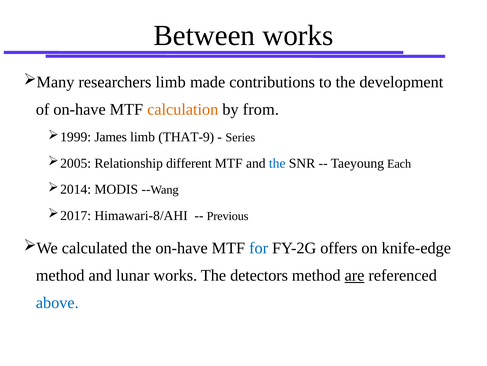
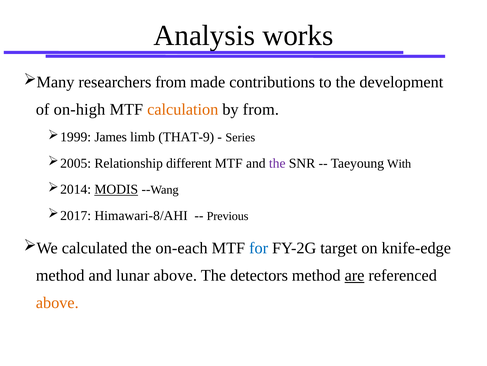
Between: Between -> Analysis
researchers limb: limb -> from
of on-have: on-have -> on-high
the at (277, 163) colour: blue -> purple
Each: Each -> With
MODIS underline: none -> present
the on-have: on-have -> on-each
offers: offers -> target
lunar works: works -> above
above at (57, 302) colour: blue -> orange
